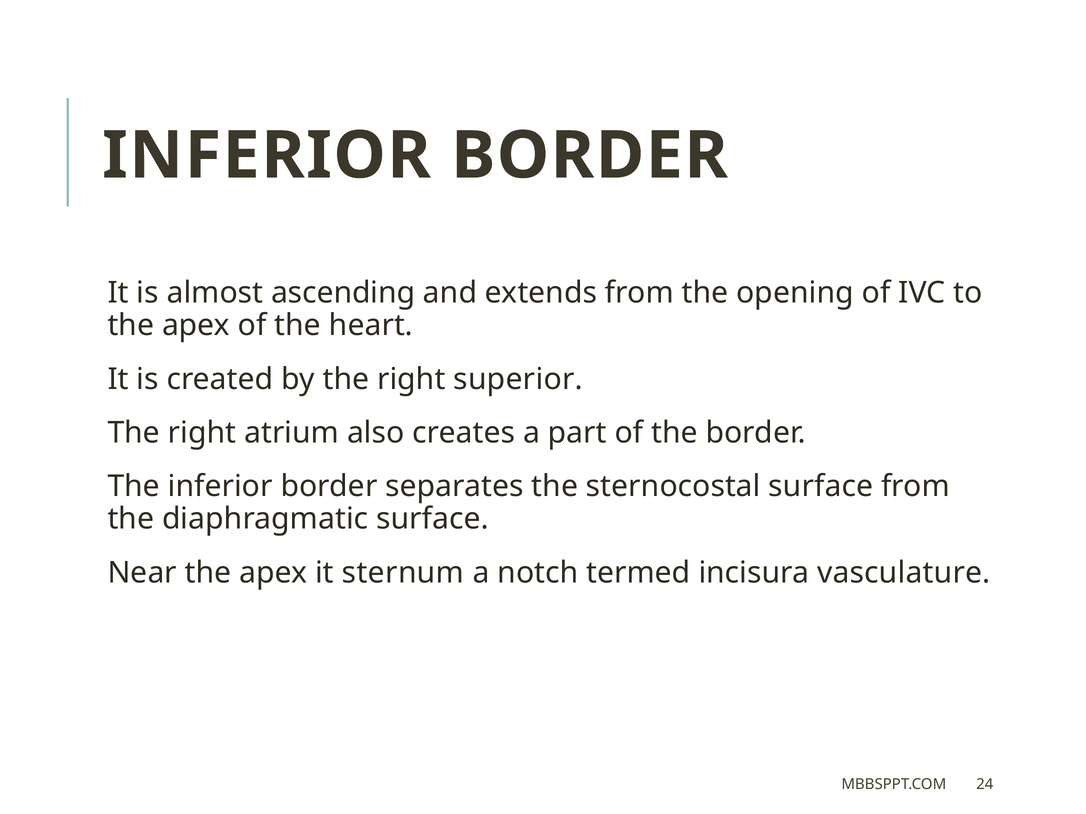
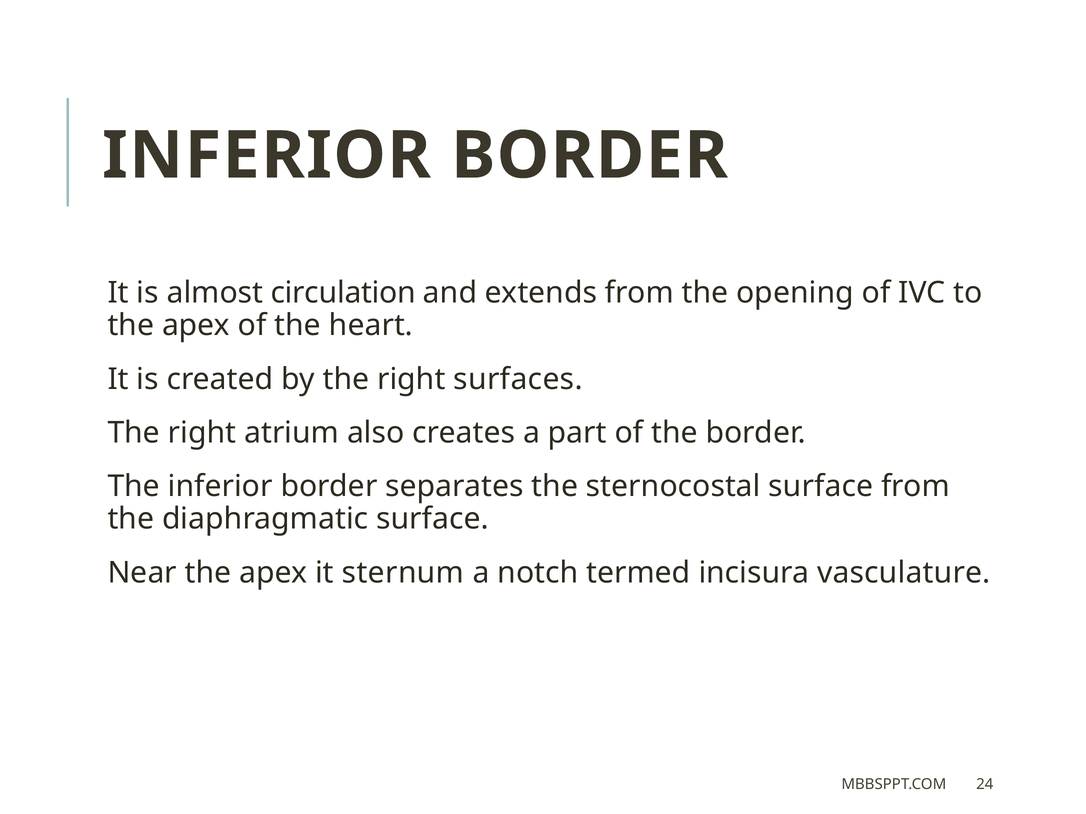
ascending: ascending -> circulation
superior: superior -> surfaces
